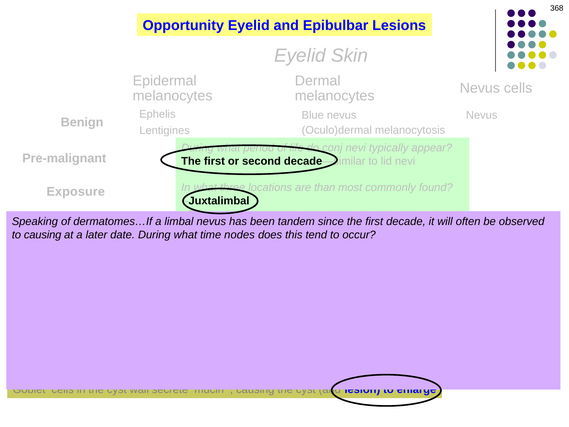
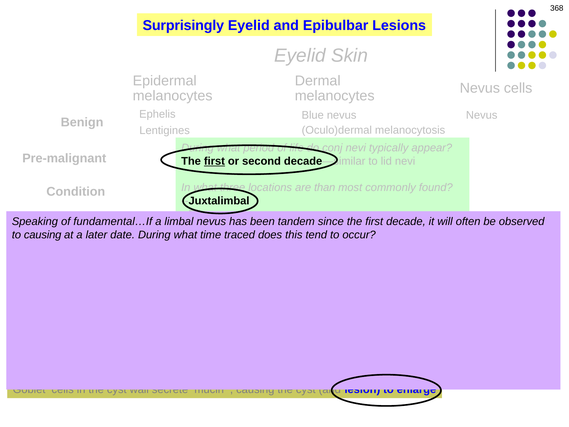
Opportunity at (183, 26): Opportunity -> Surprisingly
first at (214, 161) underline: none -> present
Exposure: Exposure -> Condition
dermatomes…If: dermatomes…If -> fundamental…If
nodes: nodes -> traced
